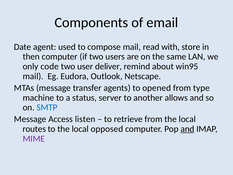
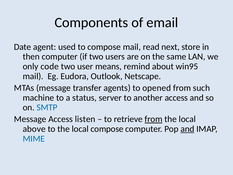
with: with -> next
deliver: deliver -> means
type: type -> such
another allows: allows -> access
from at (154, 119) underline: none -> present
routes: routes -> above
local opposed: opposed -> compose
MIME colour: purple -> blue
